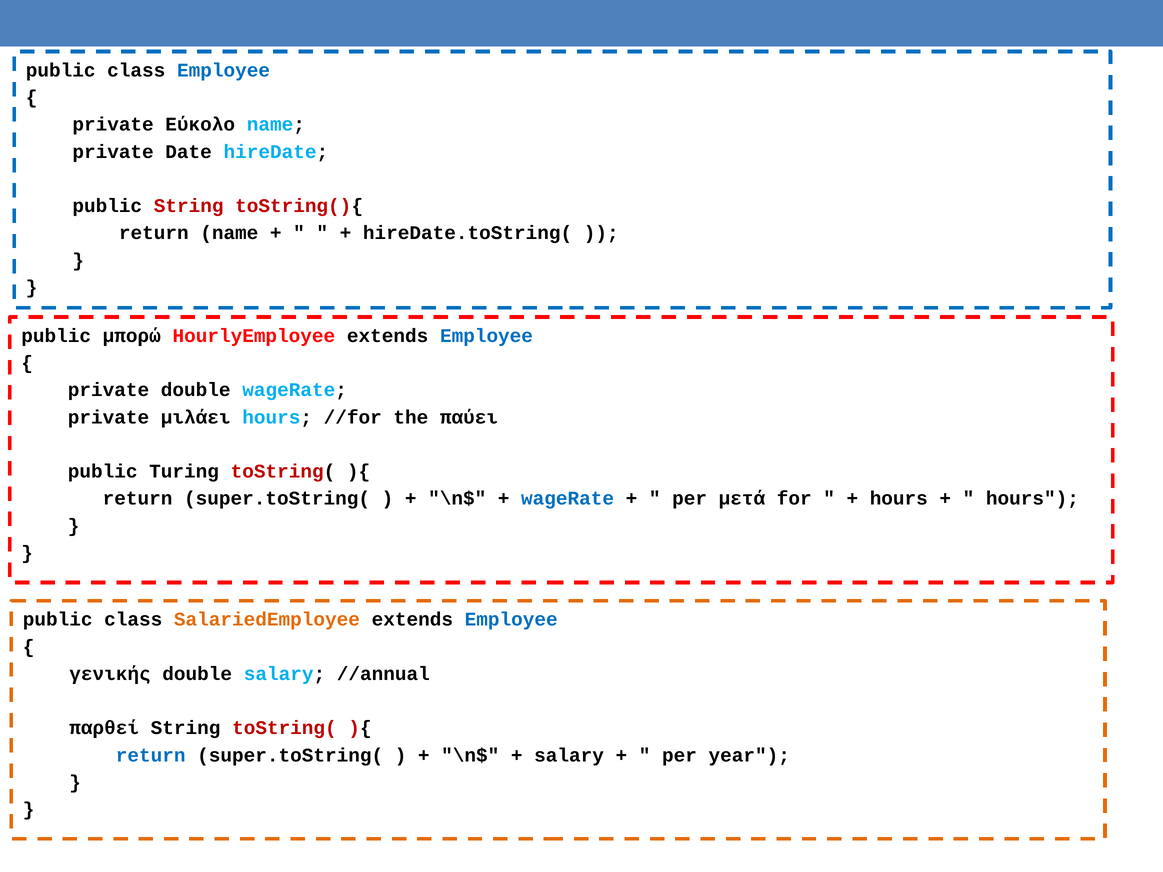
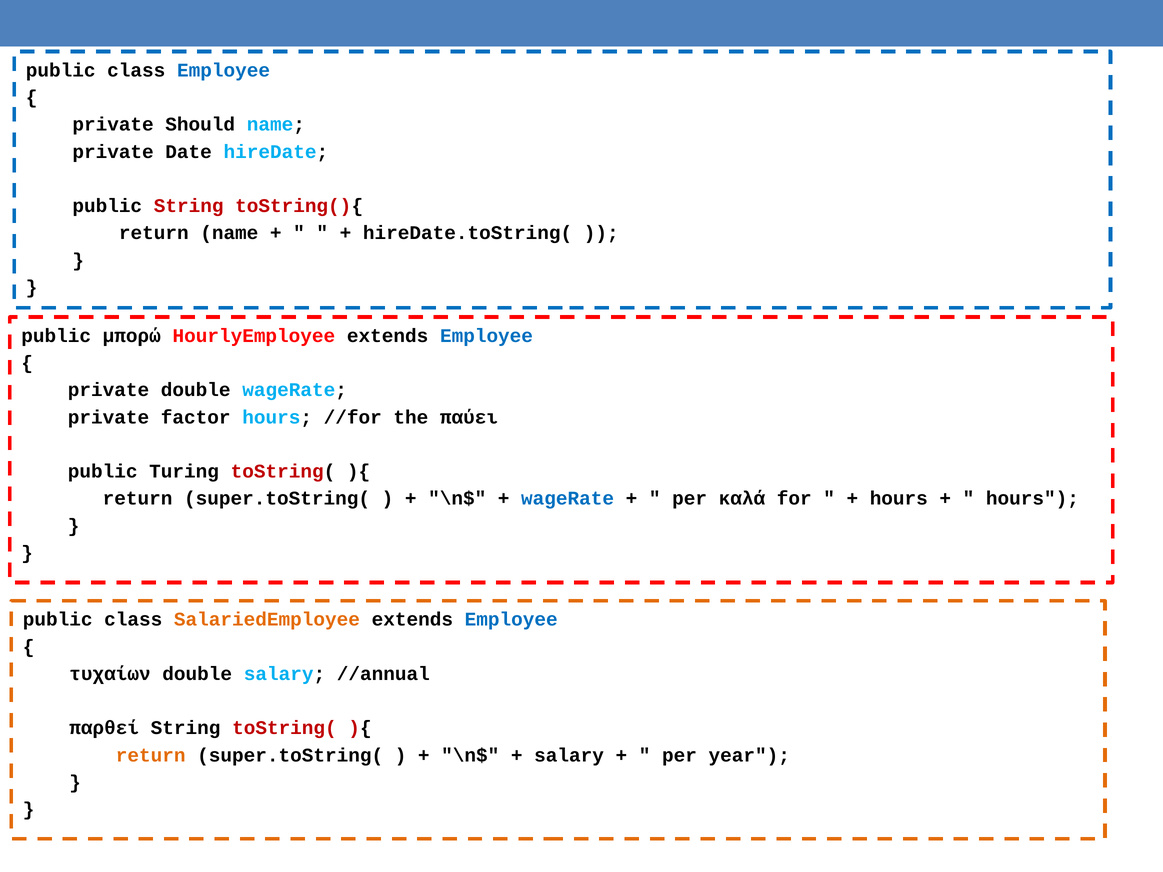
Εύκολο: Εύκολο -> Should
μιλάει: μιλάει -> factor
μετά: μετά -> καλά
γενικής: γενικής -> τυχαίων
return at (151, 755) colour: blue -> orange
